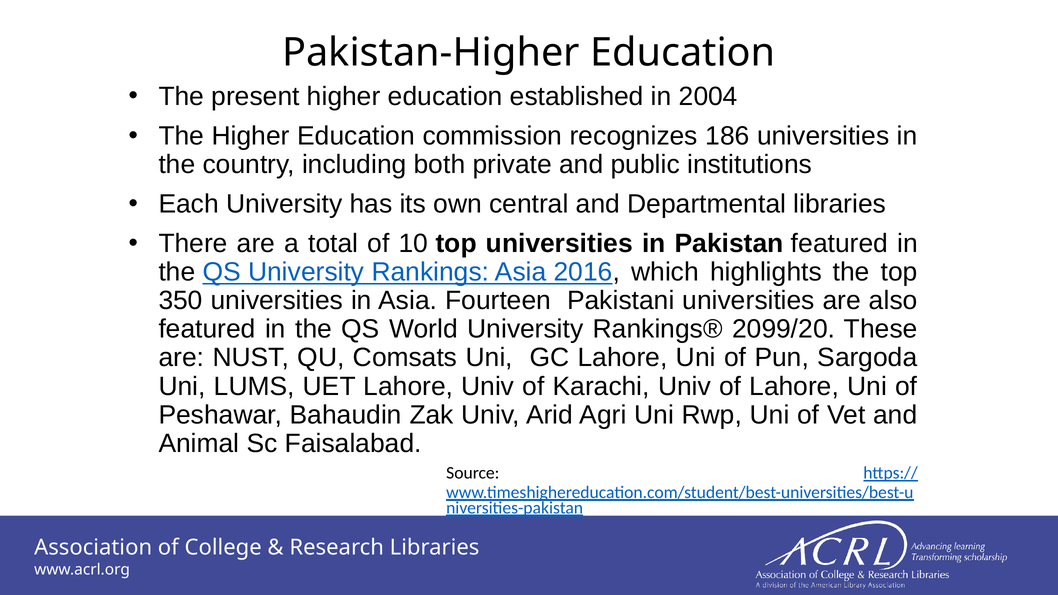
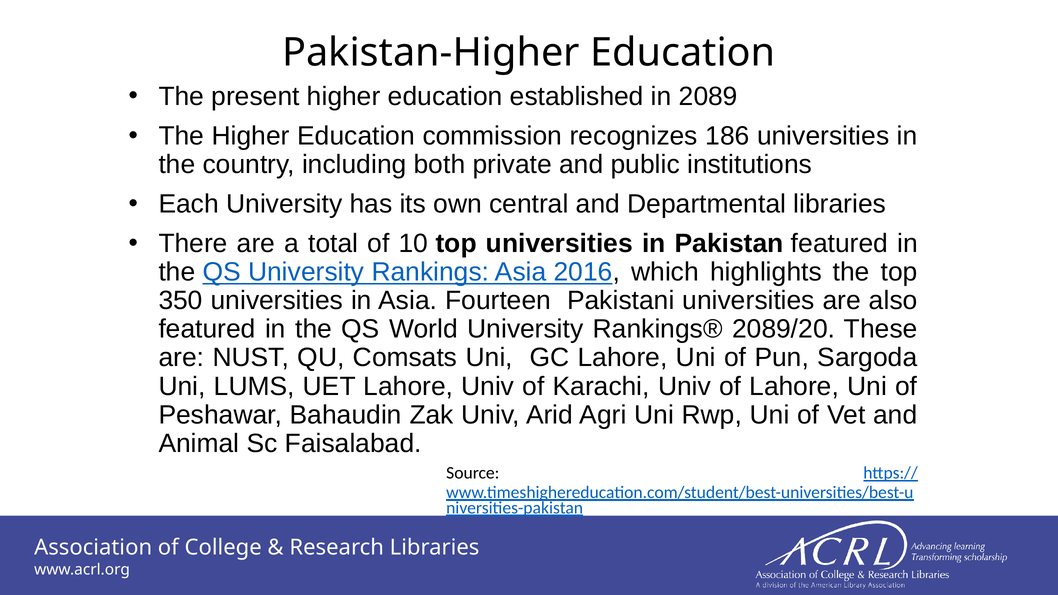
2004: 2004 -> 2089
2099/20: 2099/20 -> 2089/20
